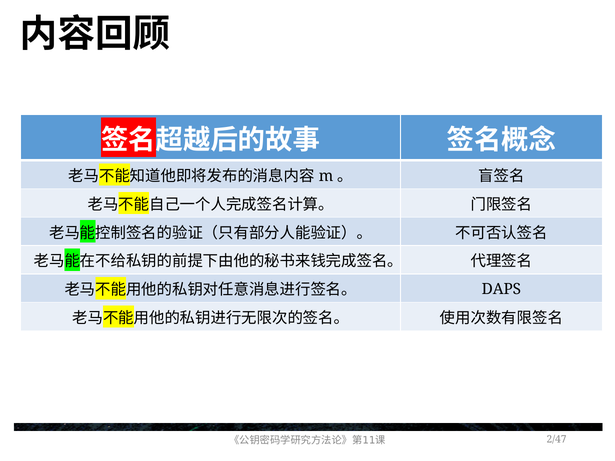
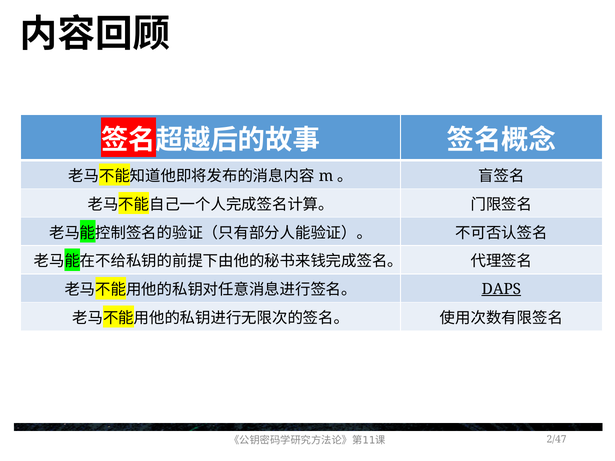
DAPS underline: none -> present
